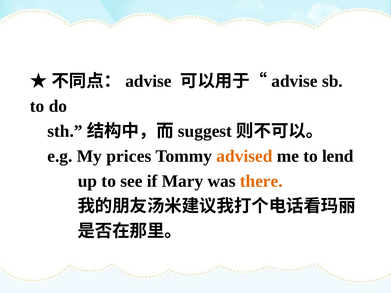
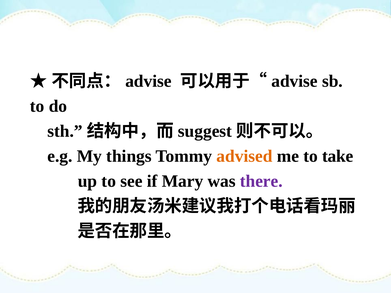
prices: prices -> things
lend: lend -> take
there colour: orange -> purple
